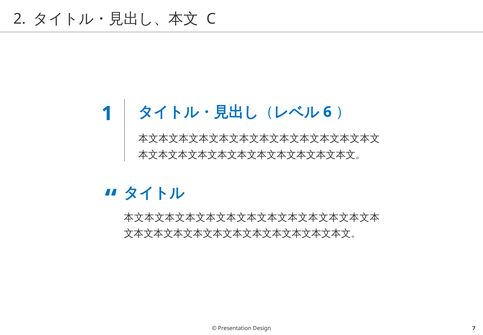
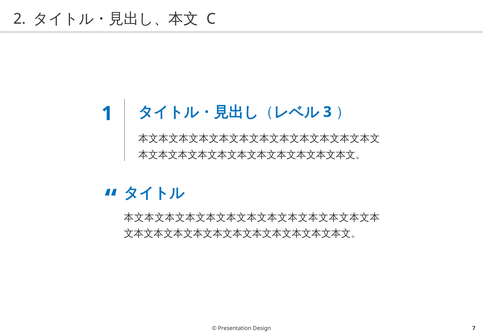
6: 6 -> 3
